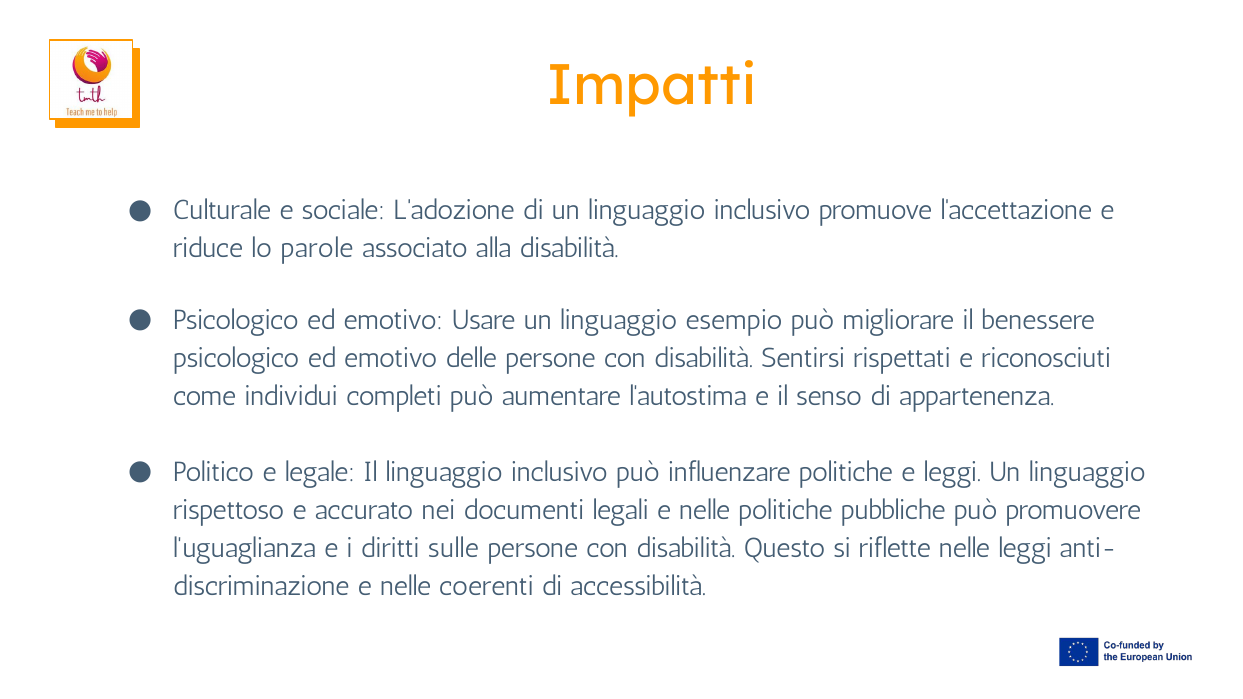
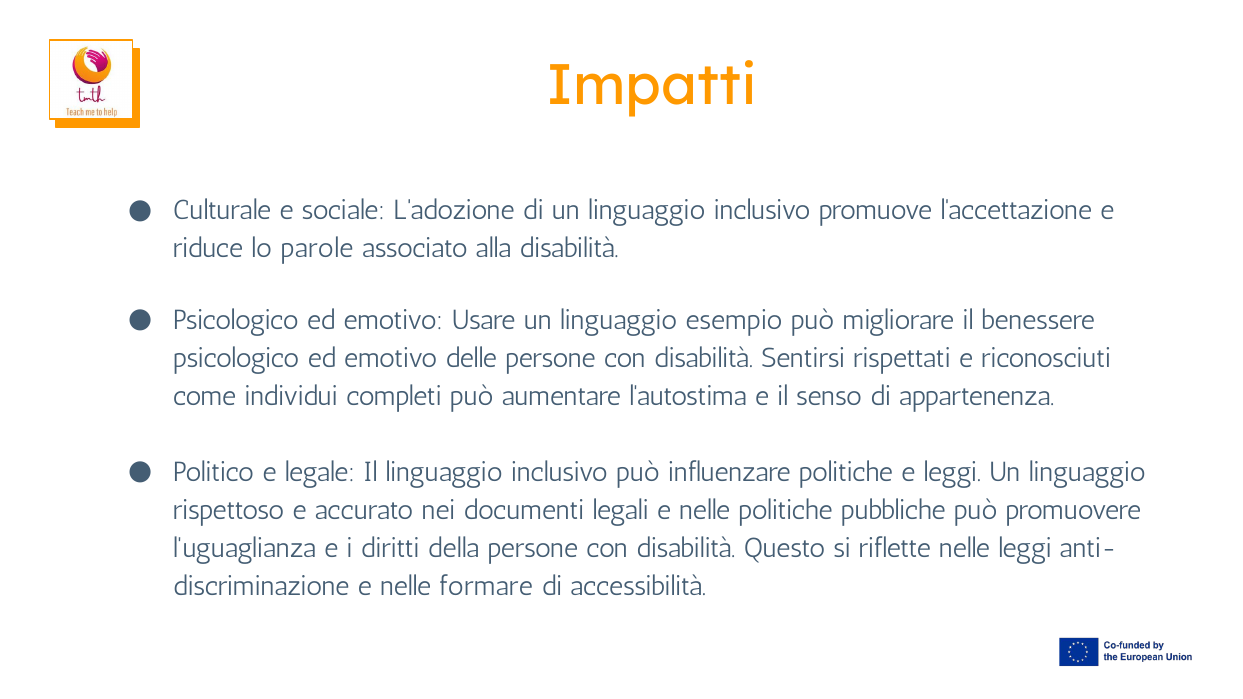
sulle: sulle -> della
coerenti: coerenti -> formare
